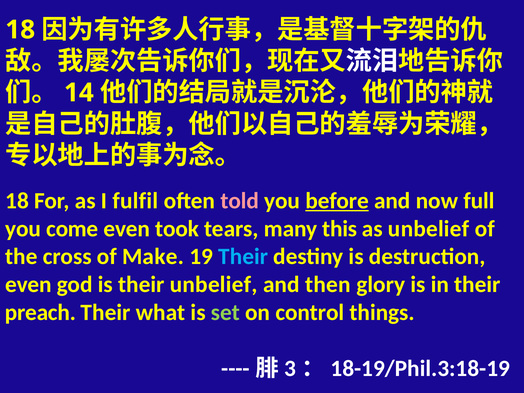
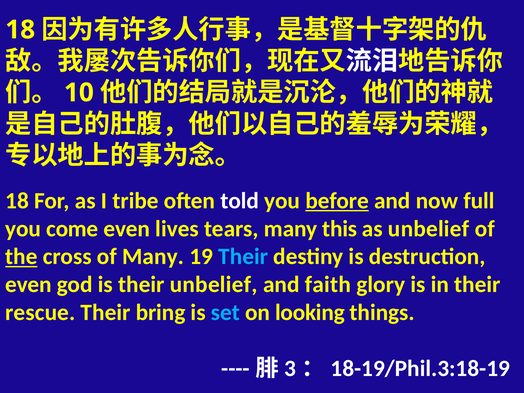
14: 14 -> 10
fulfil: fulfil -> tribe
told colour: pink -> white
took: took -> lives
the underline: none -> present
of Make: Make -> Many
then: then -> faith
preach: preach -> rescue
what: what -> bring
set colour: light green -> light blue
control: control -> looking
